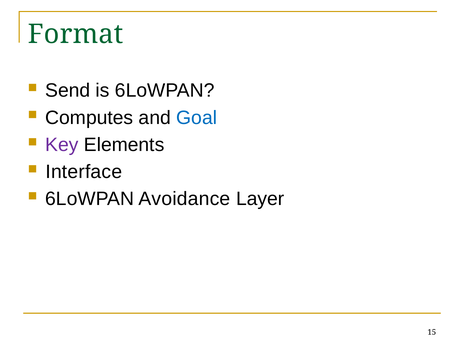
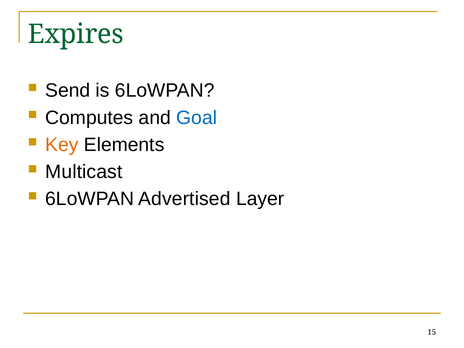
Format: Format -> Expires
Key colour: purple -> orange
Interface: Interface -> Multicast
Avoidance: Avoidance -> Advertised
